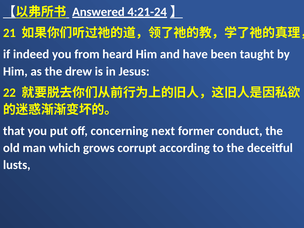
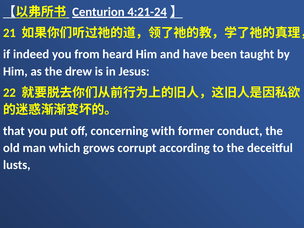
Answered: Answered -> Centurion
next: next -> with
